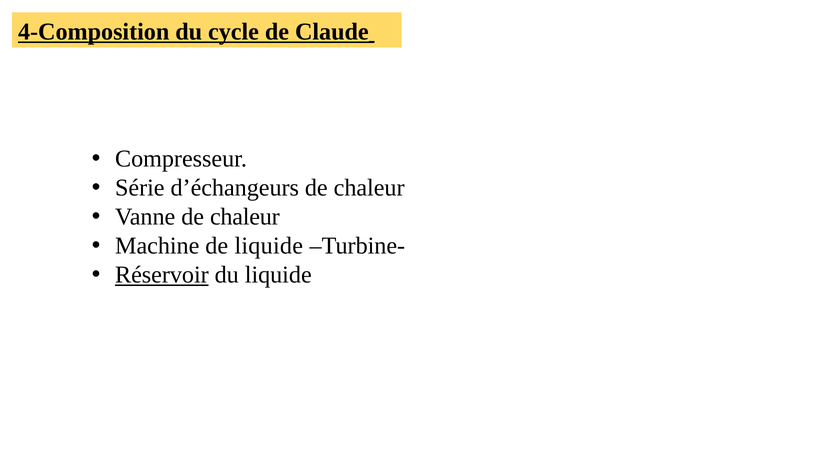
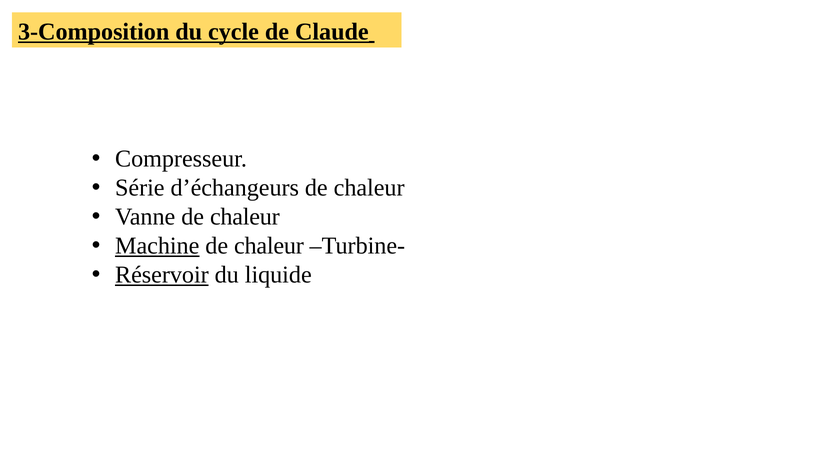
4-Composition: 4-Composition -> 3-Composition
Machine underline: none -> present
liquide at (269, 246): liquide -> chaleur
